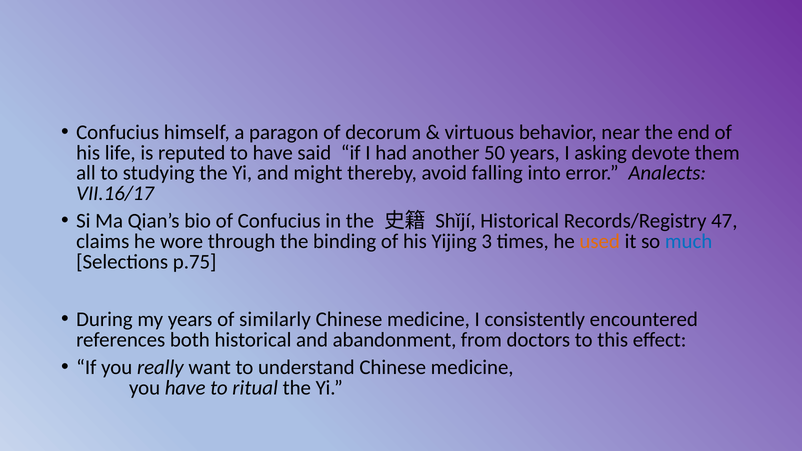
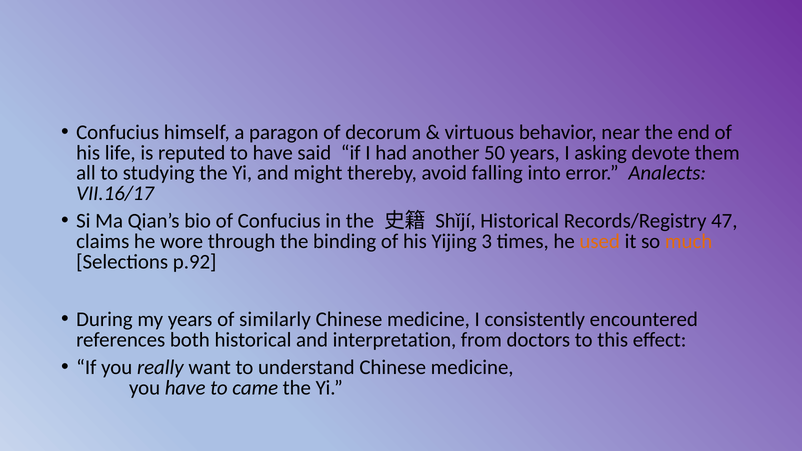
much colour: blue -> orange
p.75: p.75 -> p.92
abandonment: abandonment -> interpretation
ritual: ritual -> came
